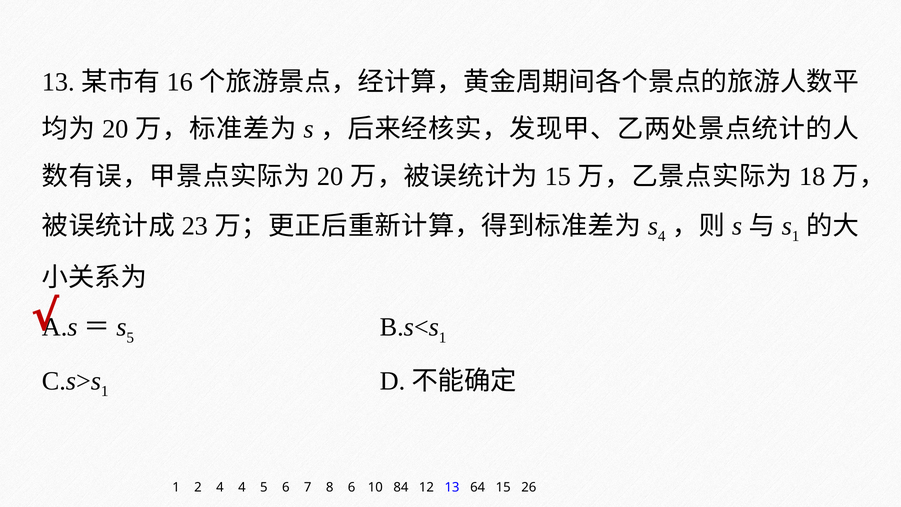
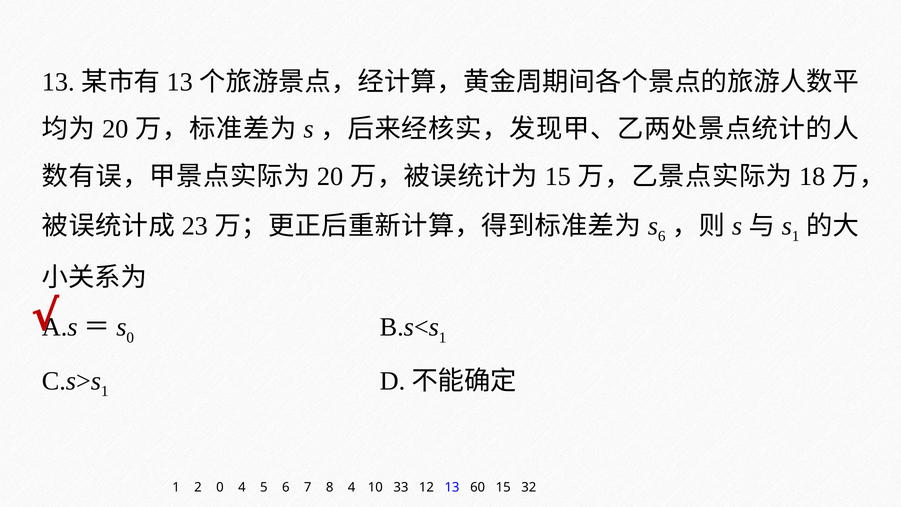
16 at (180, 82): 16 -> 13
4 at (662, 236): 4 -> 6
5 at (130, 337): 5 -> 0
2 4: 4 -> 0
8 6: 6 -> 4
84: 84 -> 33
64: 64 -> 60
26: 26 -> 32
